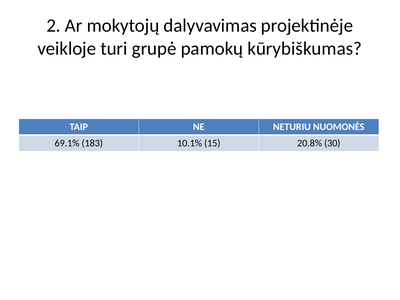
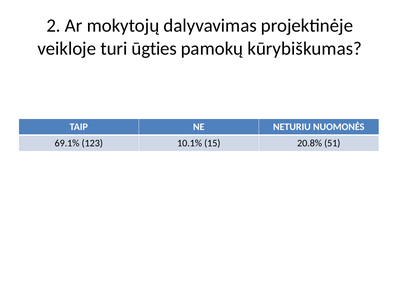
grupė: grupė -> ūgties
183: 183 -> 123
30: 30 -> 51
